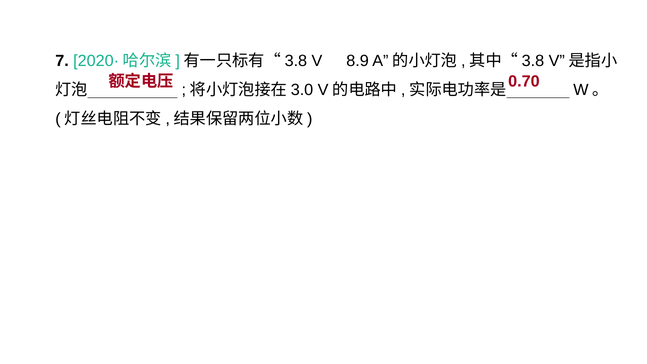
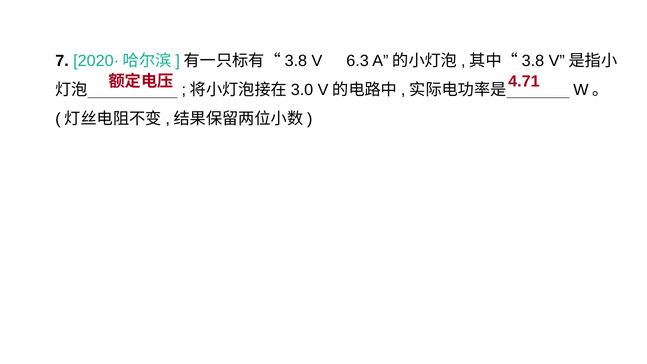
8.9: 8.9 -> 6.3
0.70: 0.70 -> 4.71
